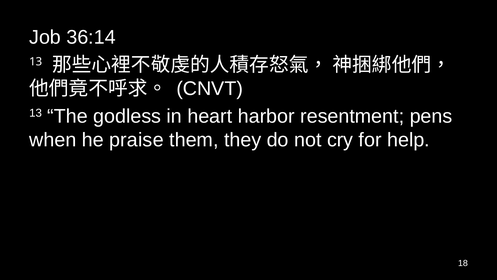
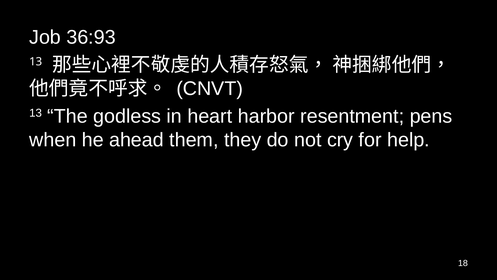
36:14: 36:14 -> 36:93
praise: praise -> ahead
